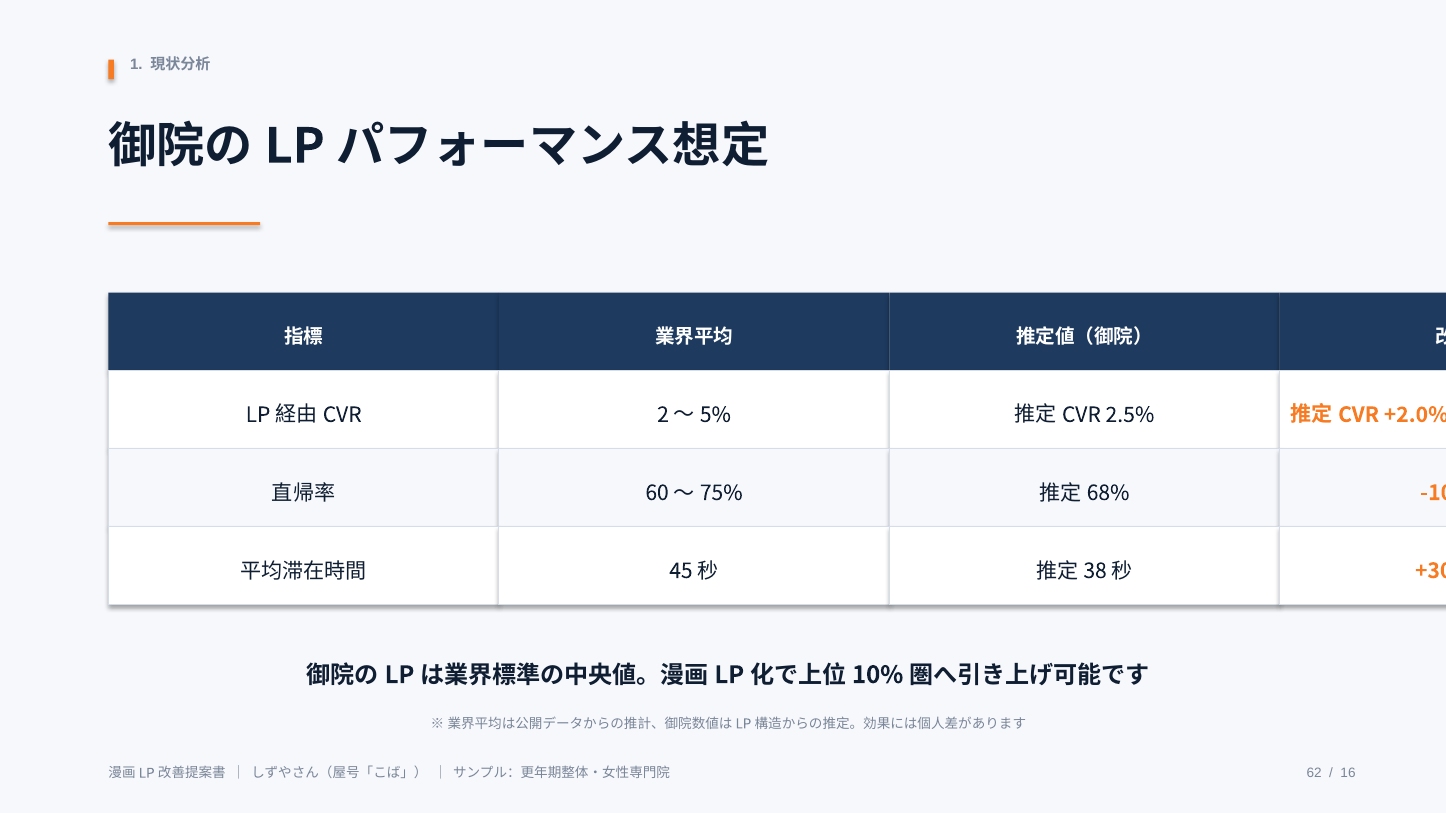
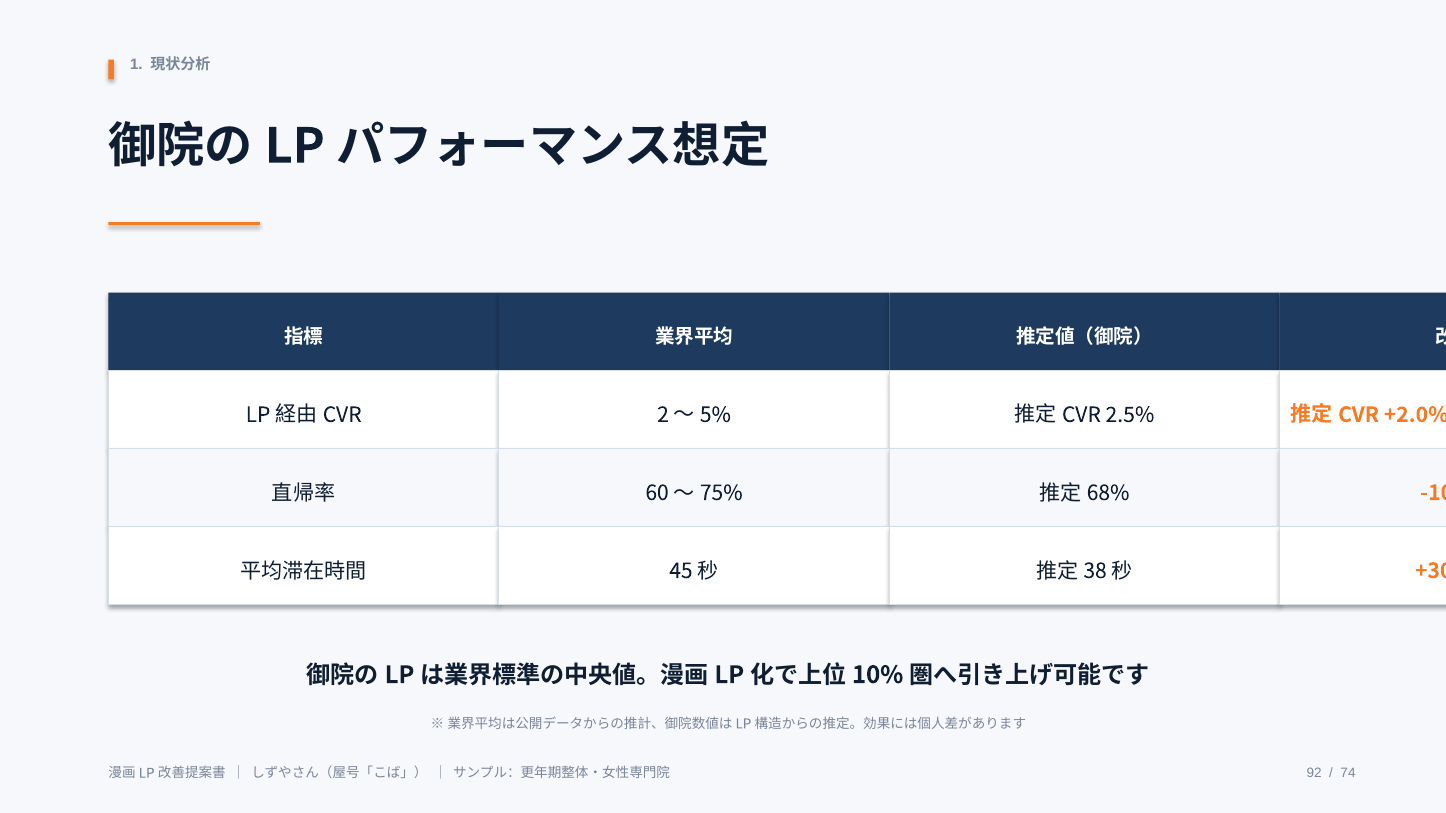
62: 62 -> 92
16: 16 -> 74
